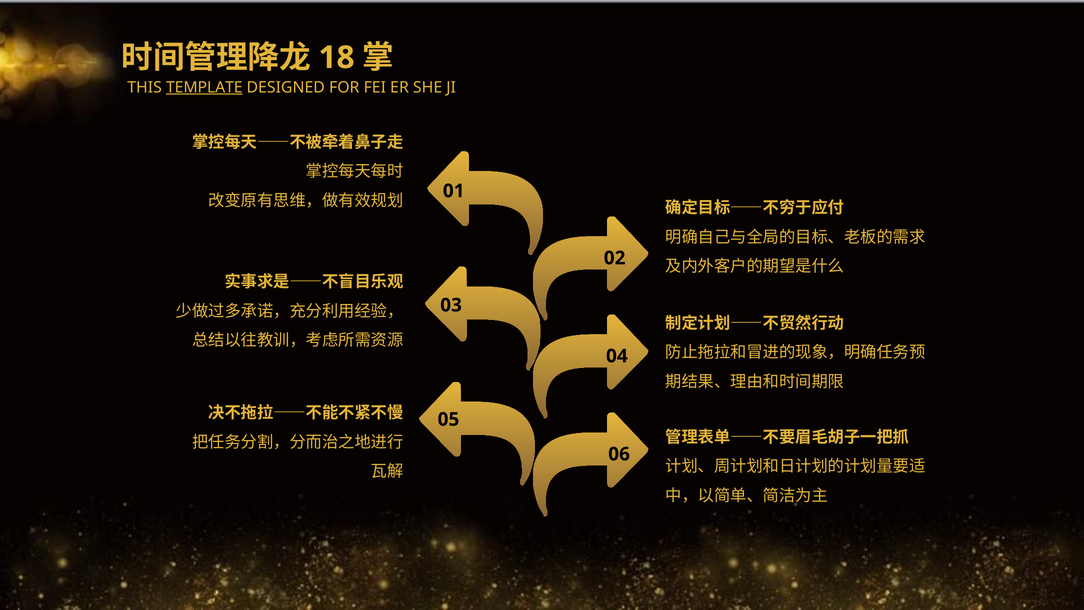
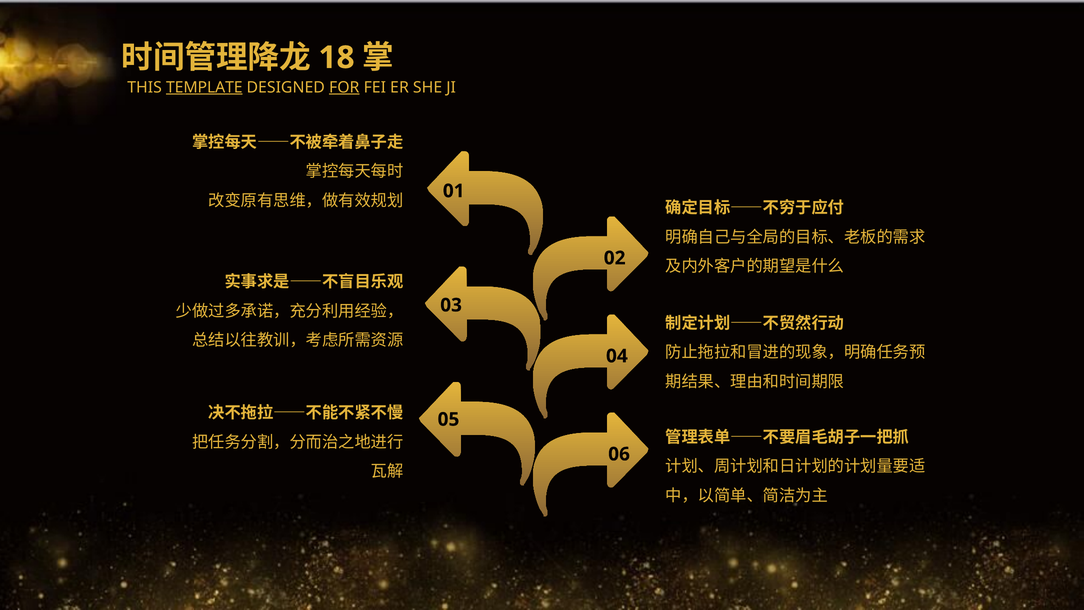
FOR underline: none -> present
